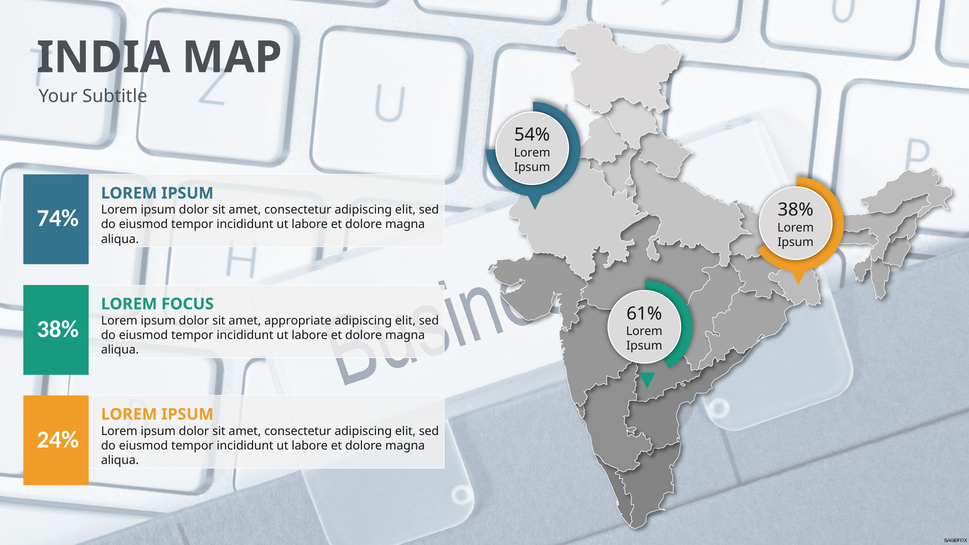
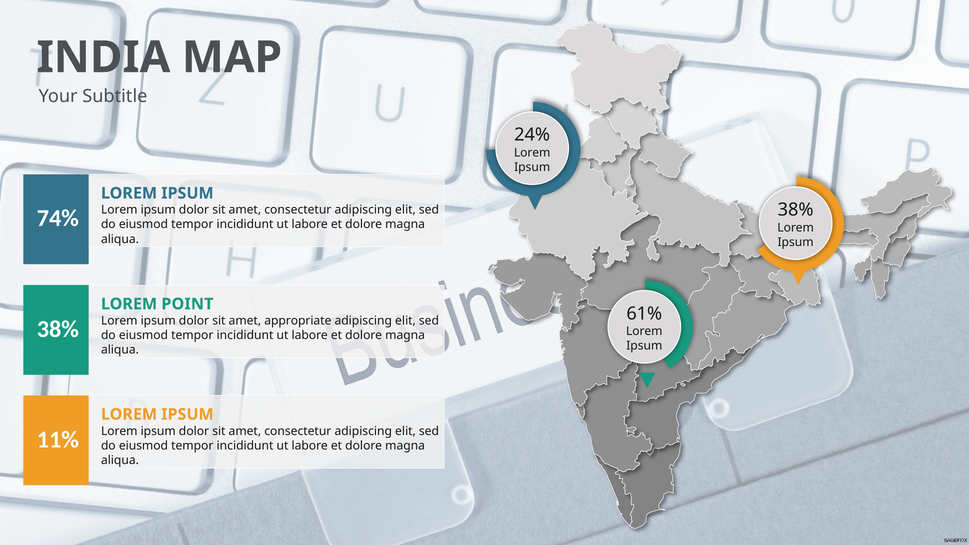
54%: 54% -> 24%
FOCUS: FOCUS -> POINT
24%: 24% -> 11%
